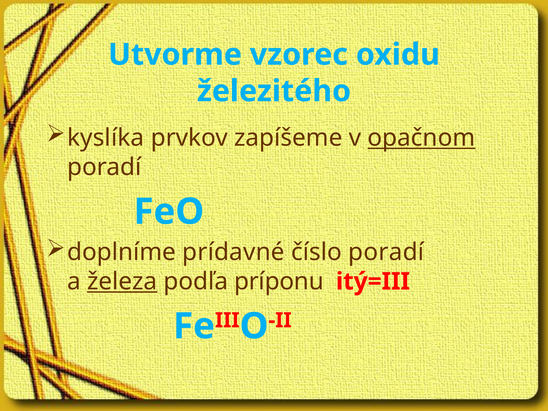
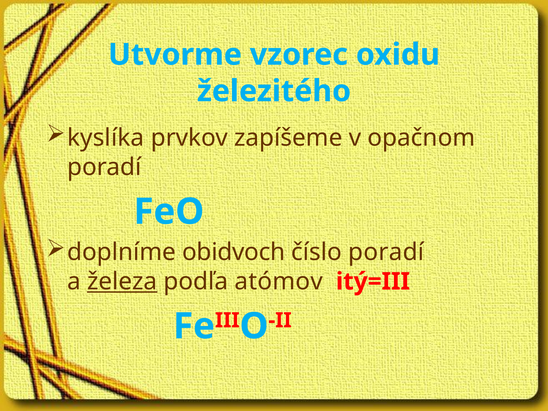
opačnom underline: present -> none
prídavné: prídavné -> obidvoch
príponu: príponu -> atómov
